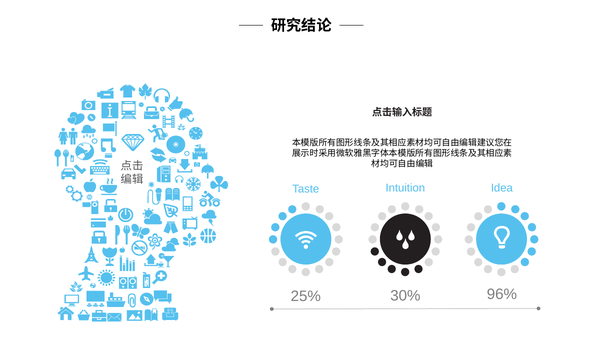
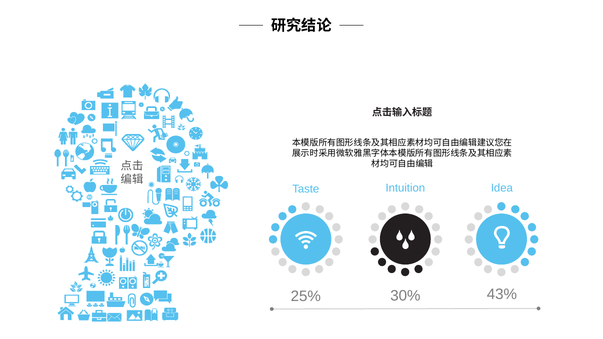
96%: 96% -> 43%
